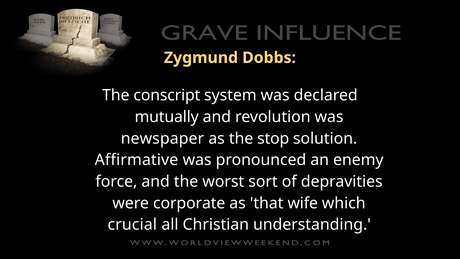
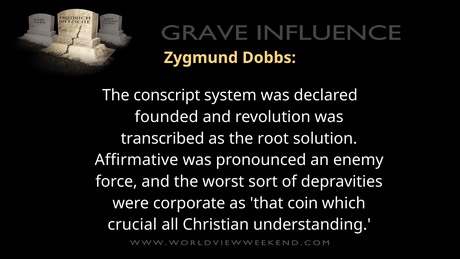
mutually: mutually -> founded
newspaper: newspaper -> transcribed
stop: stop -> root
wife: wife -> coin
